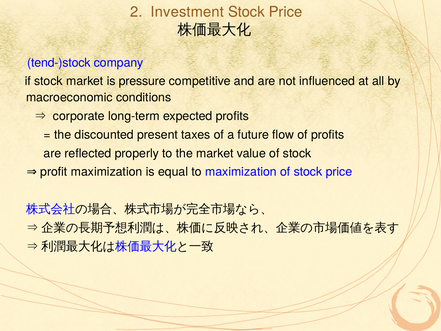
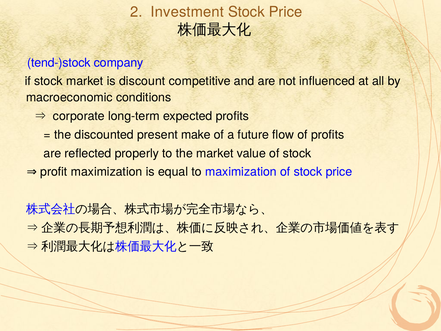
pressure: pressure -> discount
taxes: taxes -> make
